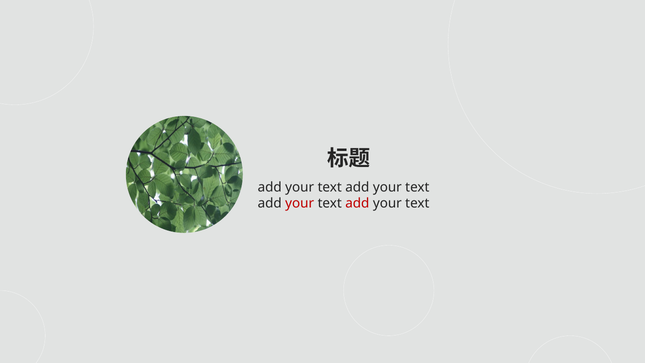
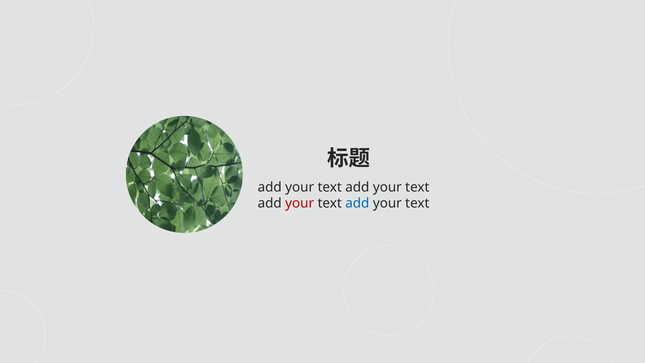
add at (357, 203) colour: red -> blue
